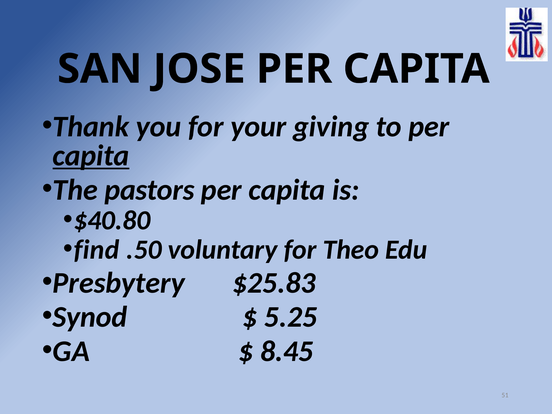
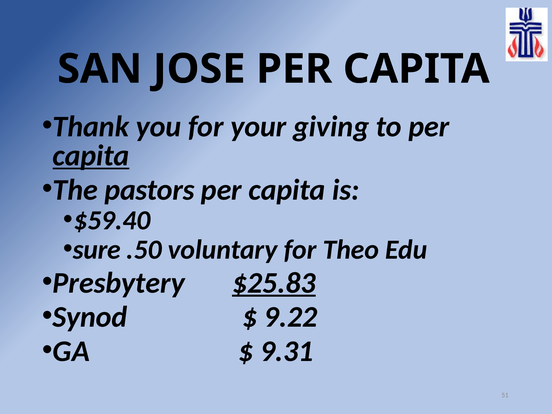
$40.80: $40.80 -> $59.40
find: find -> sure
$25.83 underline: none -> present
5.25: 5.25 -> 9.22
8.45: 8.45 -> 9.31
